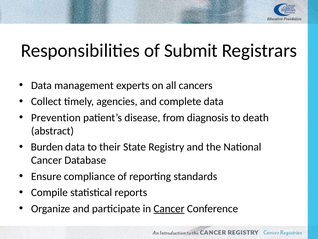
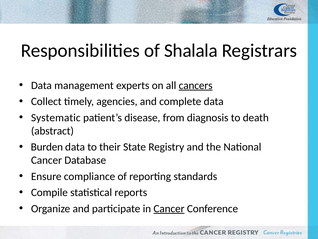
Submit: Submit -> Shalala
cancers underline: none -> present
Prevention: Prevention -> Systematic
